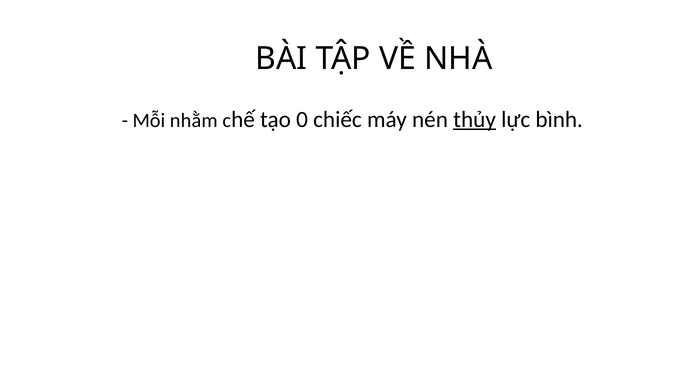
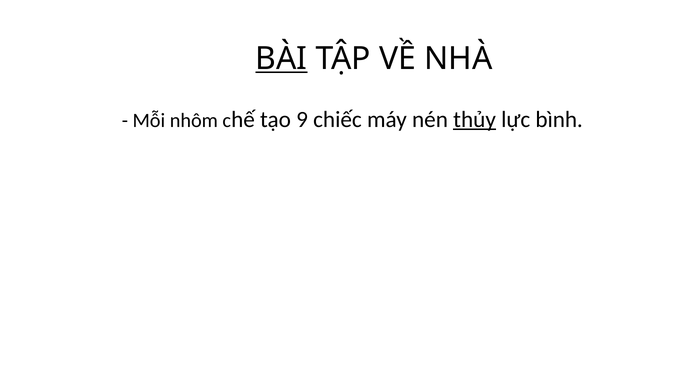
BÀI underline: none -> present
nhằm: nhằm -> nhôm
0: 0 -> 9
